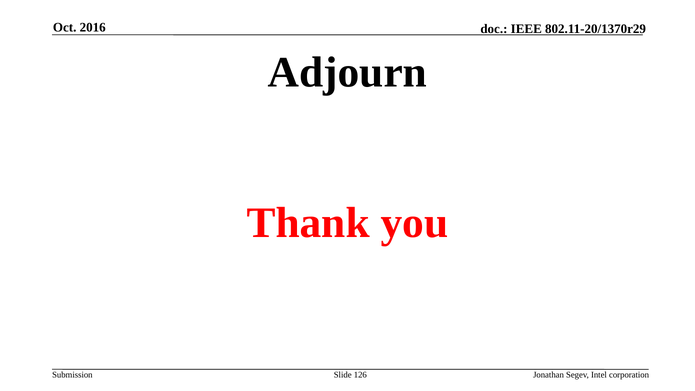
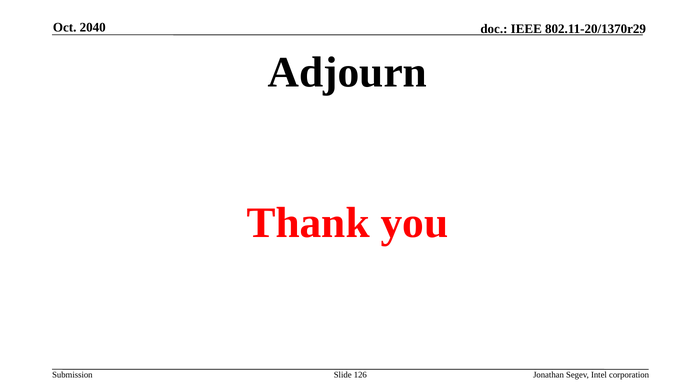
2016: 2016 -> 2040
